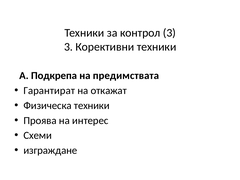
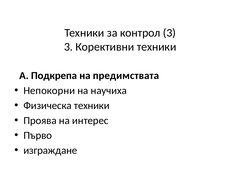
Гарантират: Гарантират -> Непокорни
откажат: откажат -> научиха
Схеми: Схеми -> Първо
